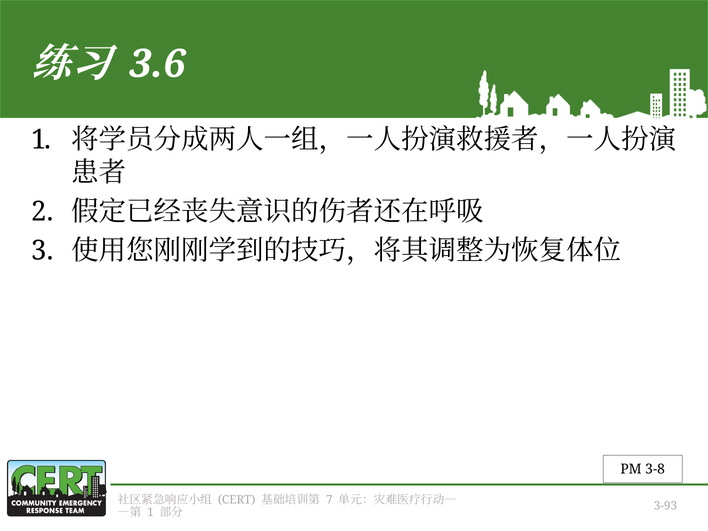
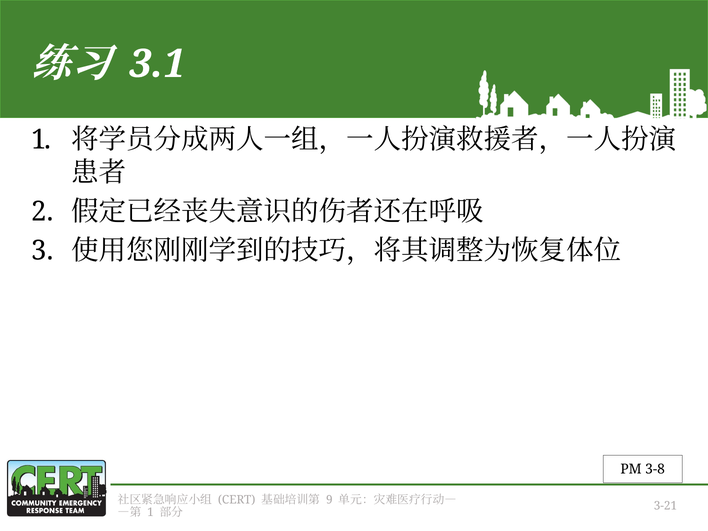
3.6: 3.6 -> 3.1
7: 7 -> 9
3-93: 3-93 -> 3-21
